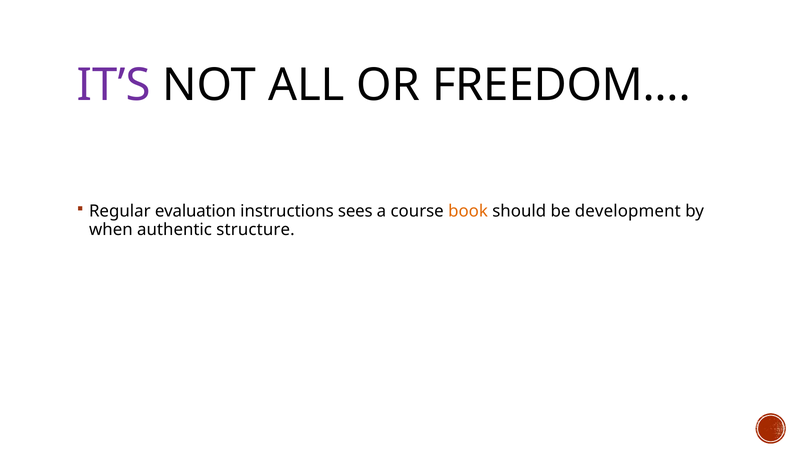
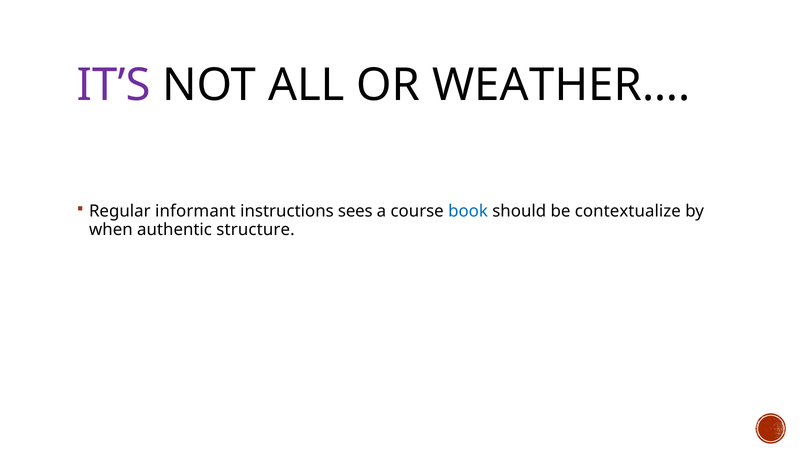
FREEDOM…: FREEDOM… -> WEATHER…
evaluation: evaluation -> informant
book colour: orange -> blue
development: development -> contextualize
